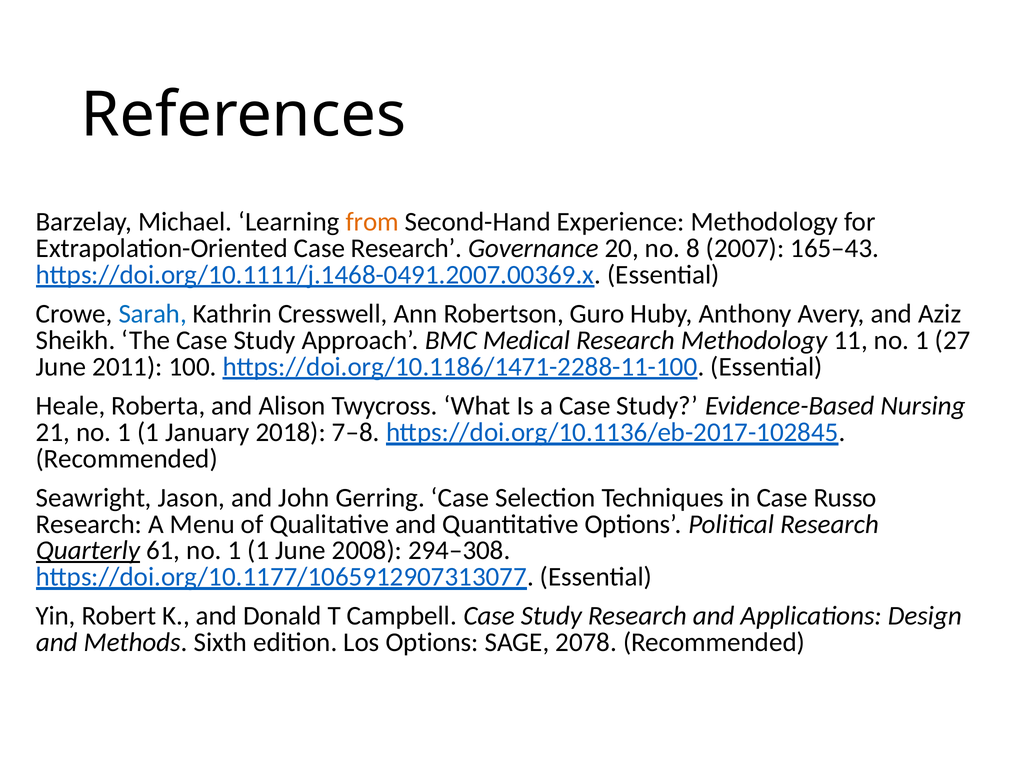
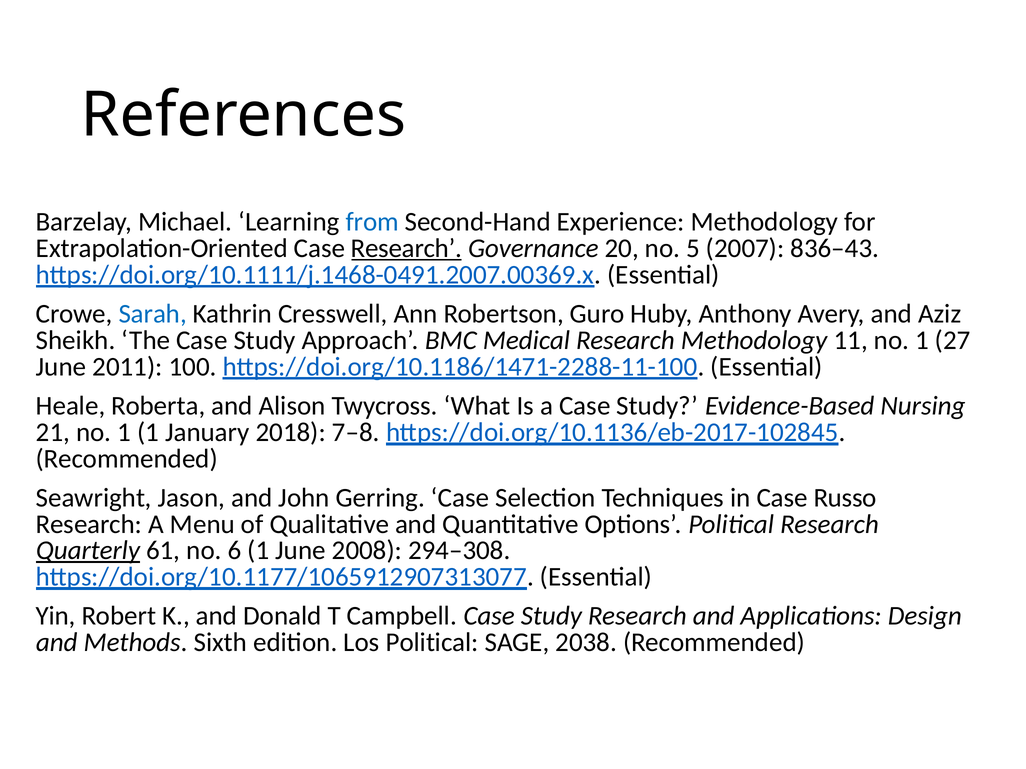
from colour: orange -> blue
Research at (406, 248) underline: none -> present
8: 8 -> 5
165–43: 165–43 -> 836–43
61 no 1: 1 -> 6
Los Options: Options -> Political
2078: 2078 -> 2038
